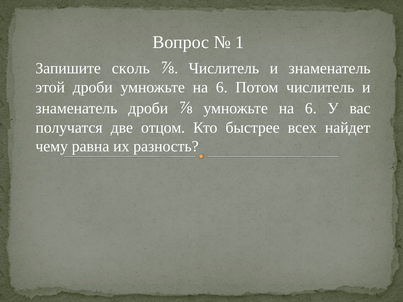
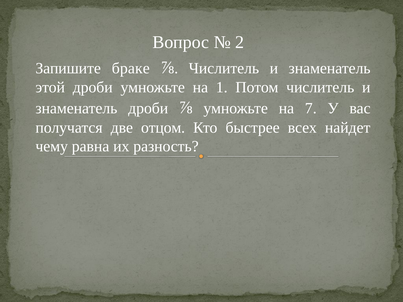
1: 1 -> 2
сколь: сколь -> браке
дроби умножьте на 6: 6 -> 1
⅞ умножьте на 6: 6 -> 7
